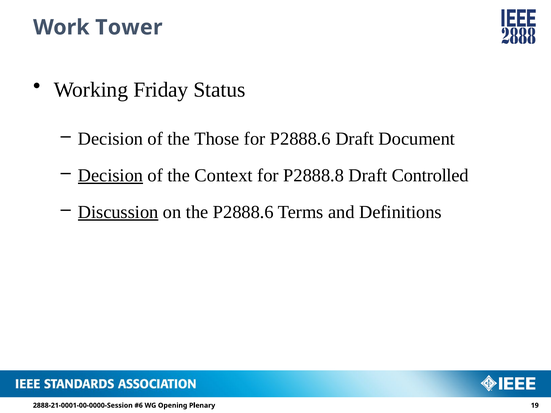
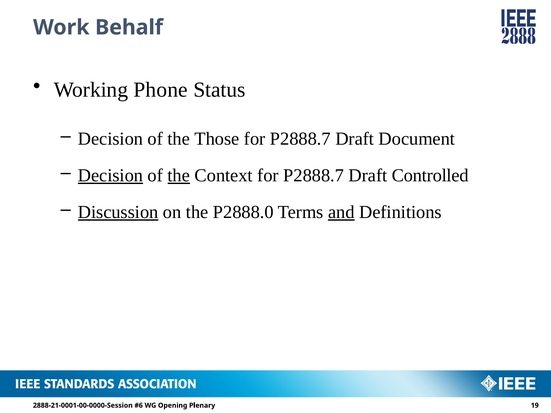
Tower: Tower -> Behalf
Friday: Friday -> Phone
P2888.6 at (300, 139): P2888.6 -> P2888.7
the at (179, 176) underline: none -> present
Context for P2888.8: P2888.8 -> P2888.7
the P2888.6: P2888.6 -> P2888.0
and underline: none -> present
